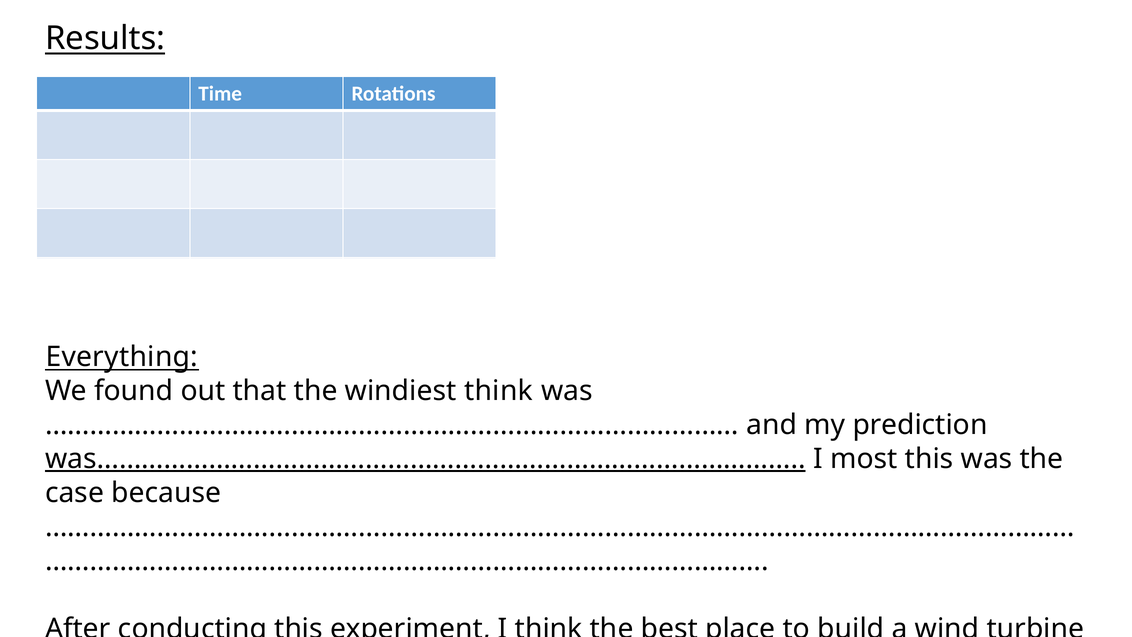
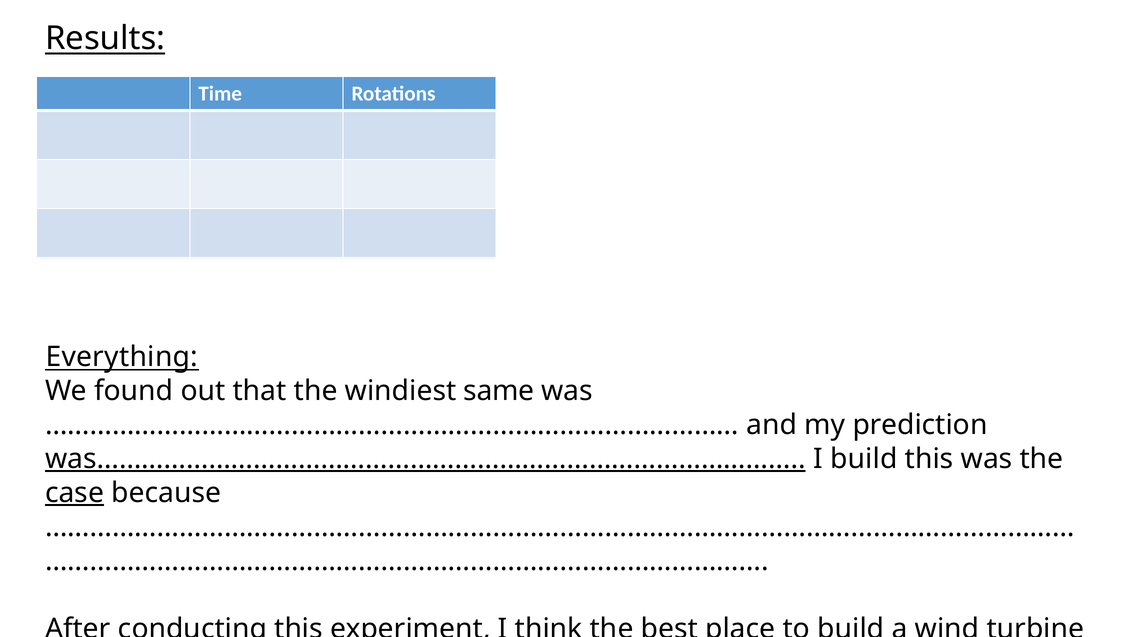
windiest think: think -> same
I most: most -> build
case underline: none -> present
